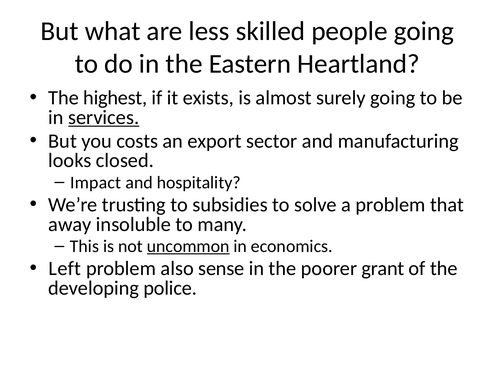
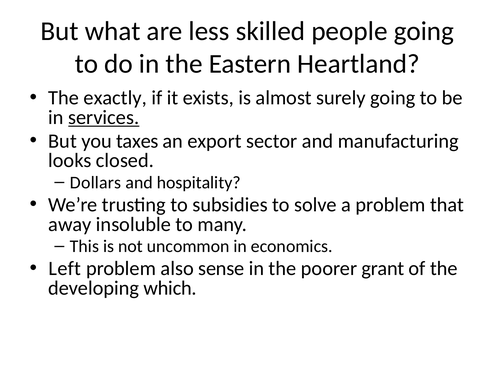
highest: highest -> exactly
costs: costs -> taxes
Impact: Impact -> Dollars
uncommon underline: present -> none
police: police -> which
